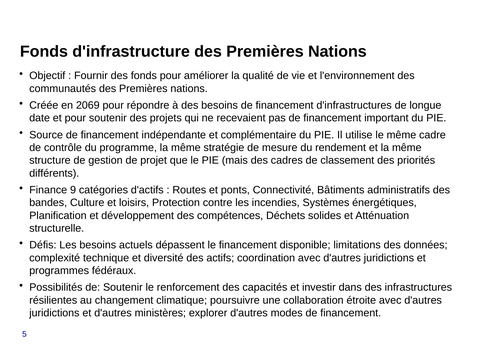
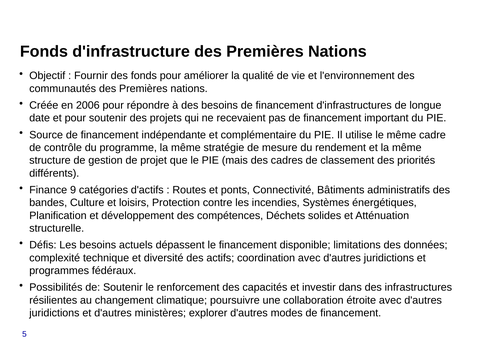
2069: 2069 -> 2006
